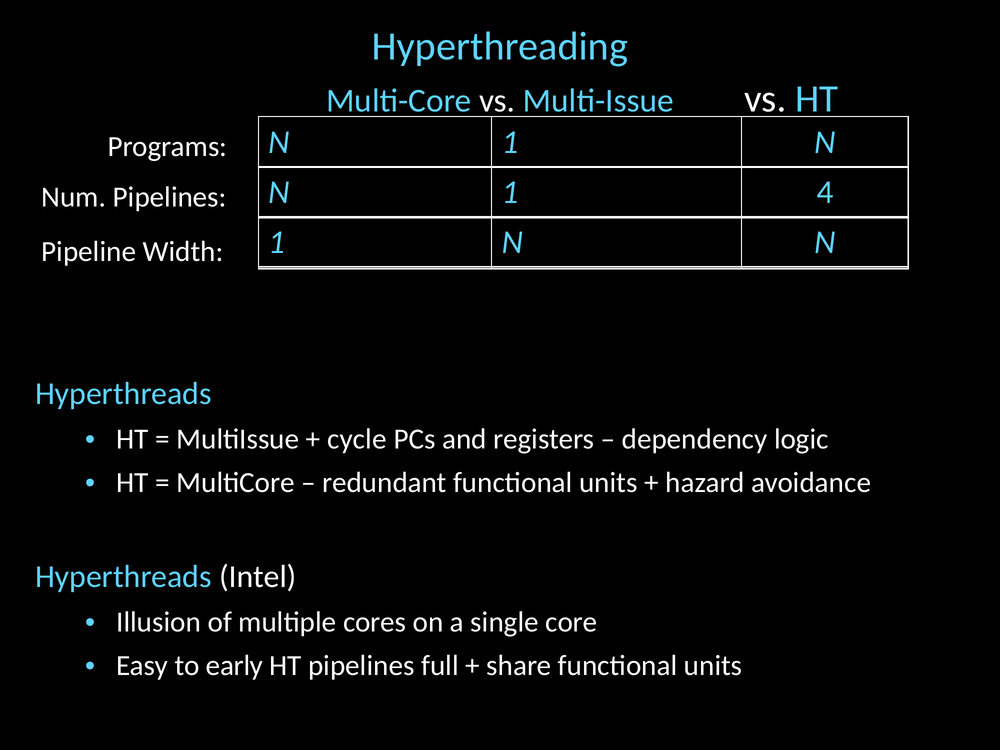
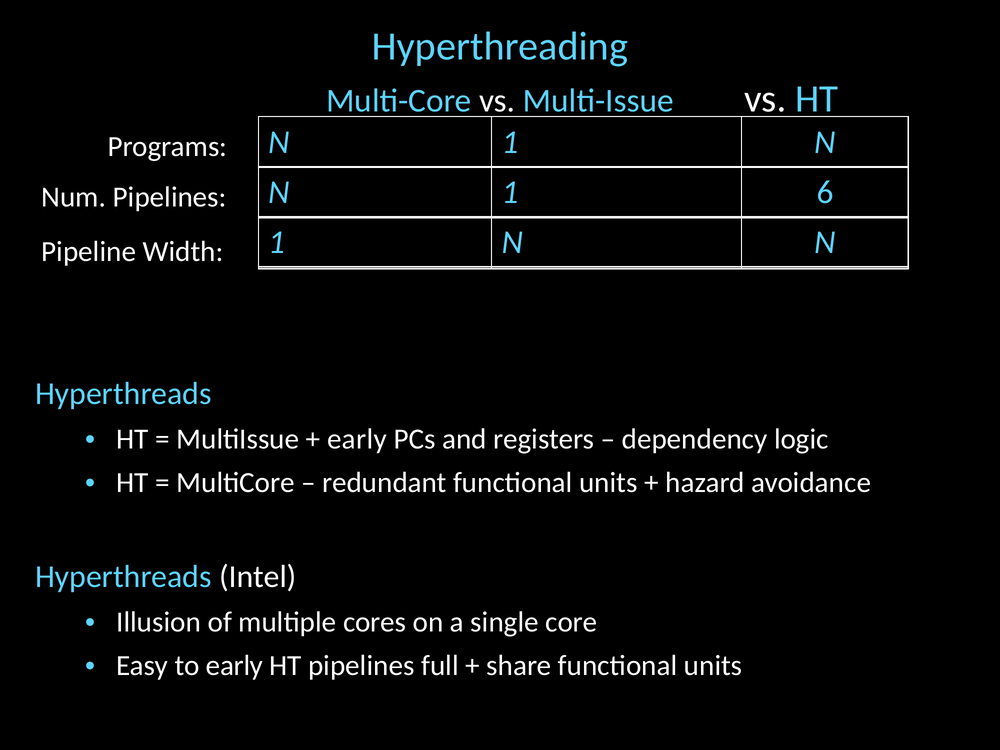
4: 4 -> 6
cycle at (357, 439): cycle -> early
